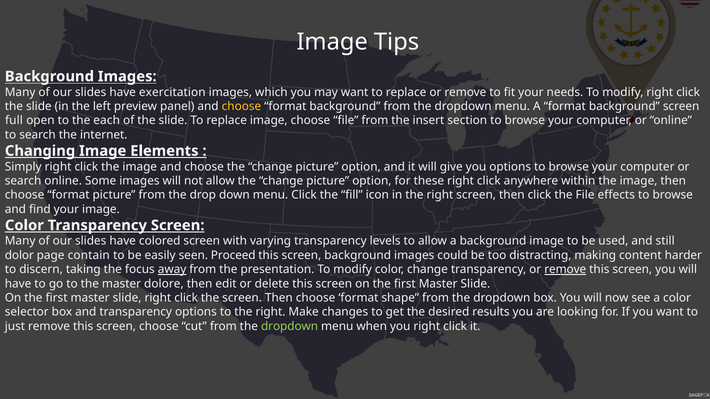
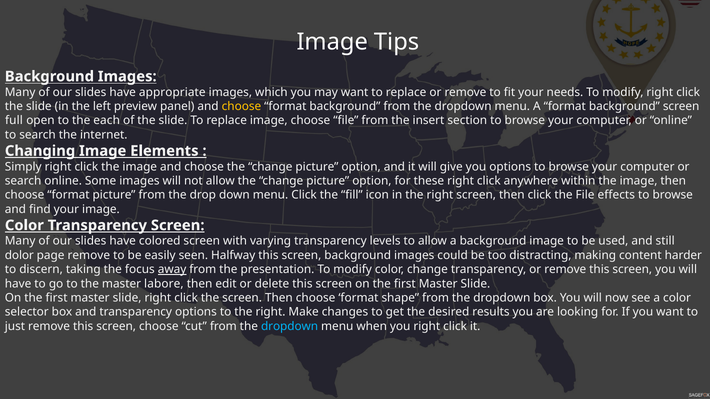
exercitation: exercitation -> appropriate
page contain: contain -> remove
Proceed: Proceed -> Halfway
remove at (565, 270) underline: present -> none
dolore: dolore -> labore
dropdown at (290, 326) colour: light green -> light blue
